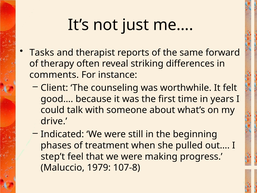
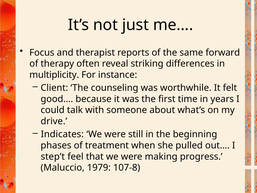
Tasks: Tasks -> Focus
comments: comments -> multiplicity
Indicated: Indicated -> Indicates
